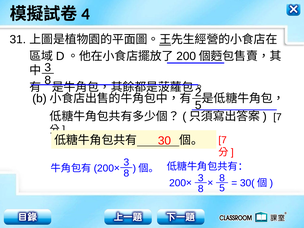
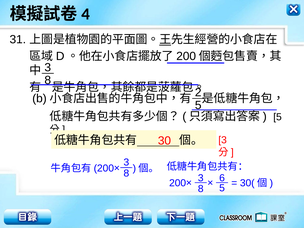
7 at (278, 117): 7 -> 5
30 7: 7 -> 3
8 8: 8 -> 6
